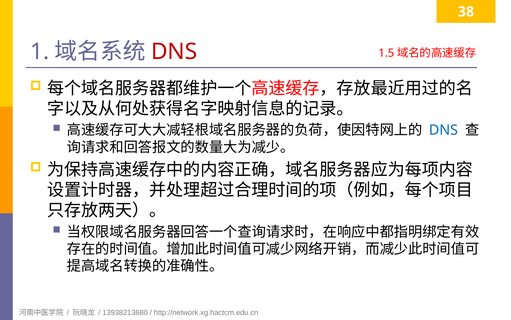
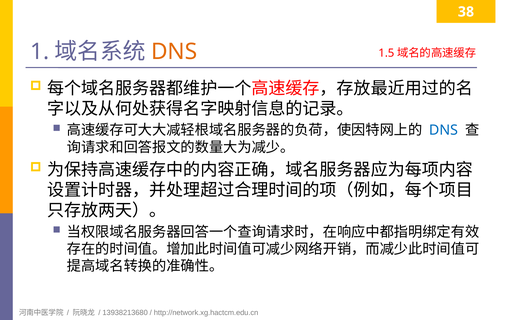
DNS at (174, 52) colour: red -> orange
